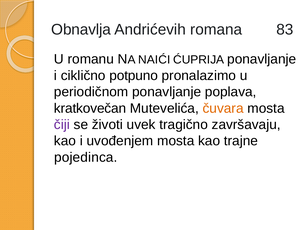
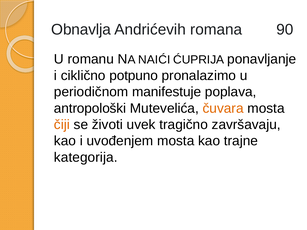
83: 83 -> 90
periodičnom ponavljanje: ponavljanje -> manifestuje
kratkovečan: kratkovečan -> antropološki
čiji colour: purple -> orange
pojedinca: pojedinca -> kategorija
